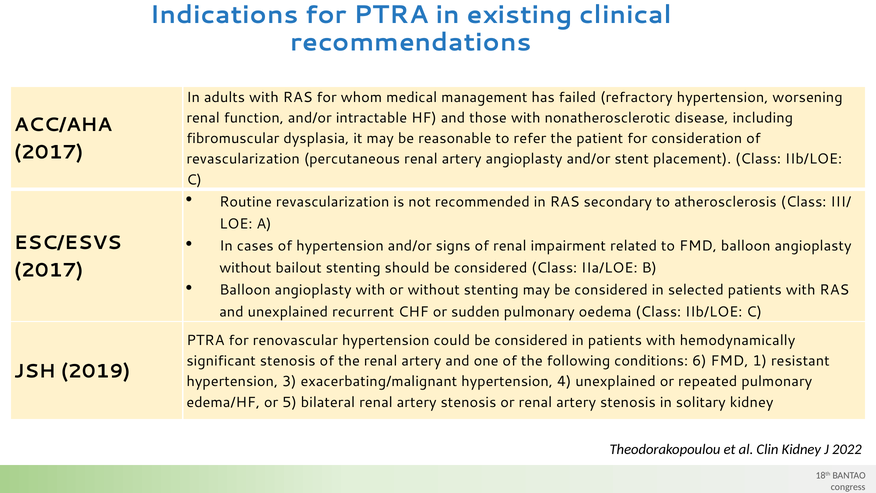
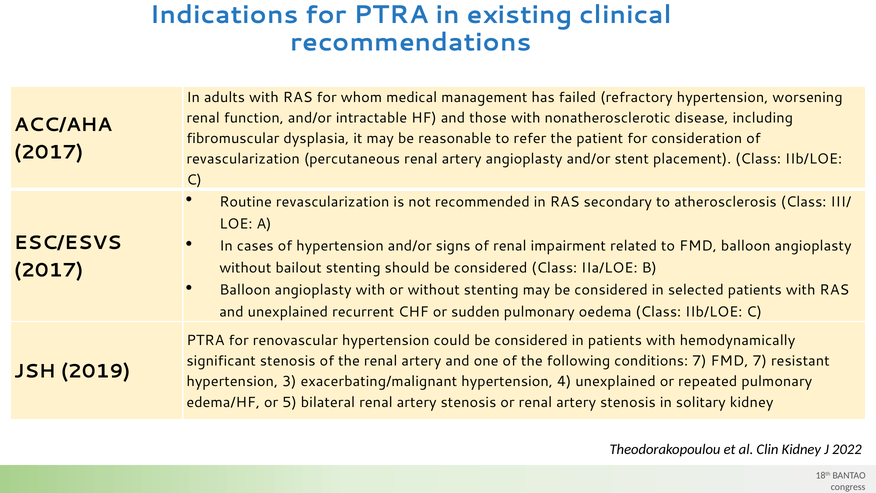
conditions 6: 6 -> 7
FMD 1: 1 -> 7
